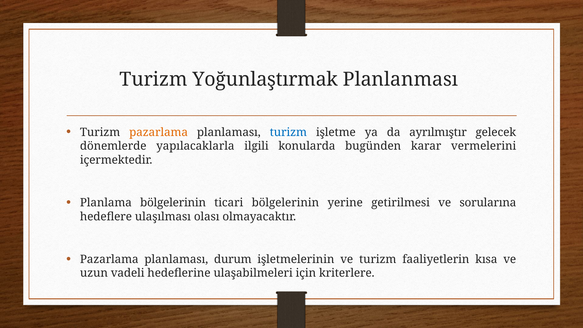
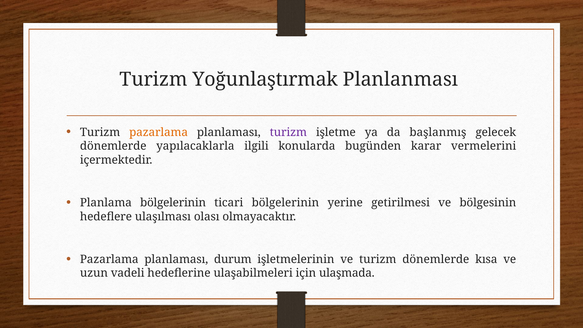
turizm at (288, 132) colour: blue -> purple
ayrılmıştır: ayrılmıştır -> başlanmış
sorularına: sorularına -> bölgesinin
turizm faaliyetlerin: faaliyetlerin -> dönemlerde
kriterlere: kriterlere -> ulaşmada
